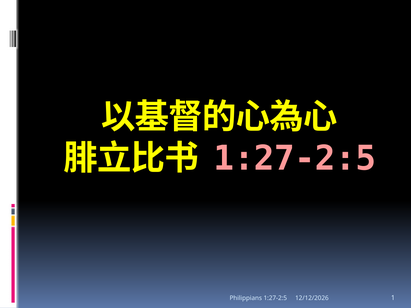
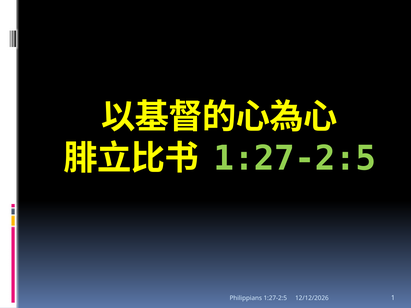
1:27-2:5 at (295, 159) colour: pink -> light green
